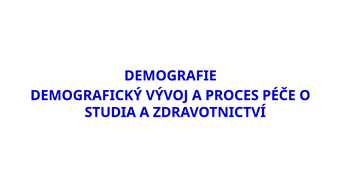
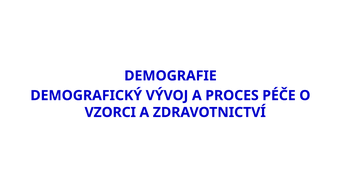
STUDIA: STUDIA -> VZORCI
